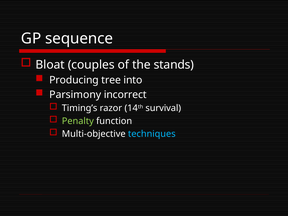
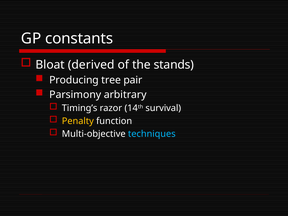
sequence: sequence -> constants
couples: couples -> derived
into: into -> pair
incorrect: incorrect -> arbitrary
Penalty colour: light green -> yellow
